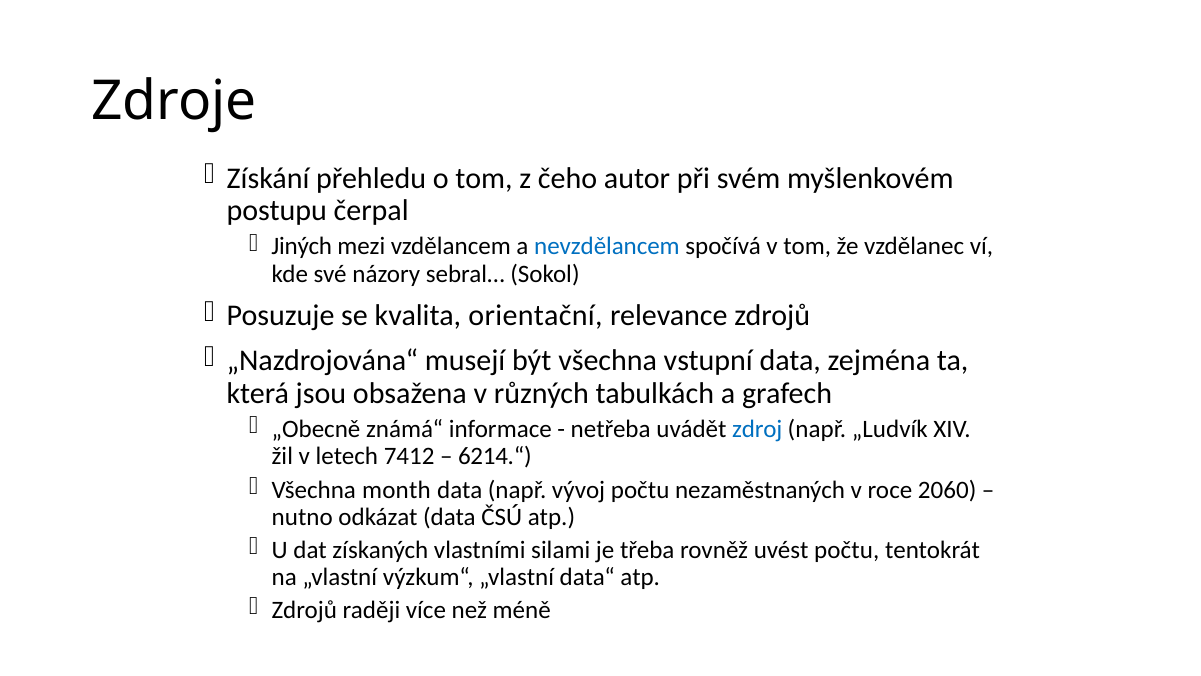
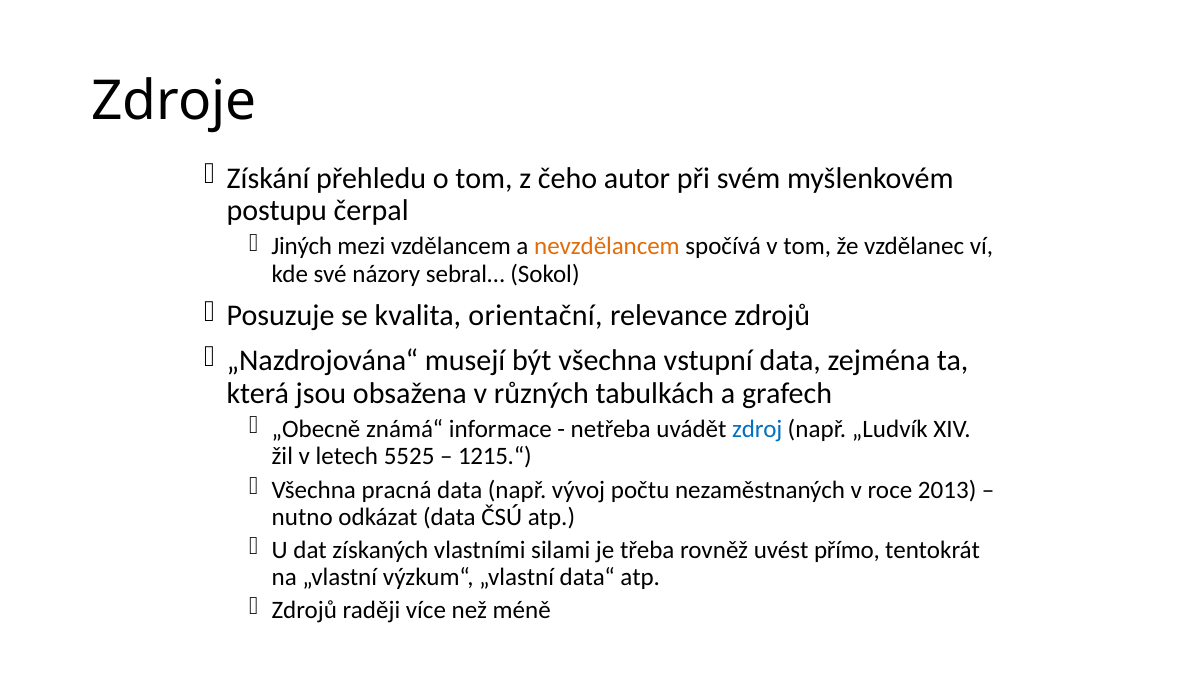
nevzdělancem colour: blue -> orange
7412: 7412 -> 5525
6214.“: 6214.“ -> 1215.“
month: month -> pracná
2060: 2060 -> 2013
uvést počtu: počtu -> přímo
